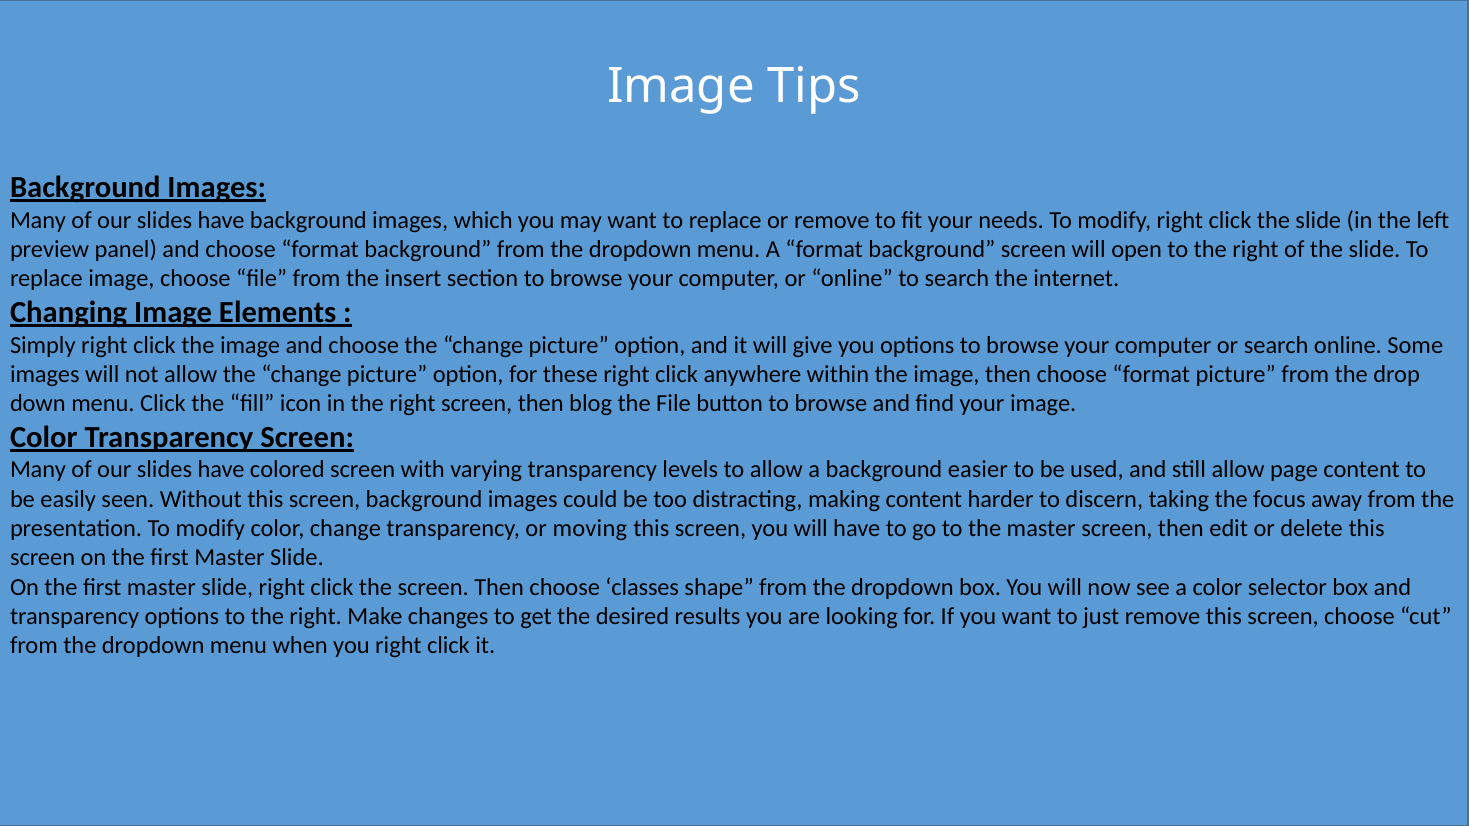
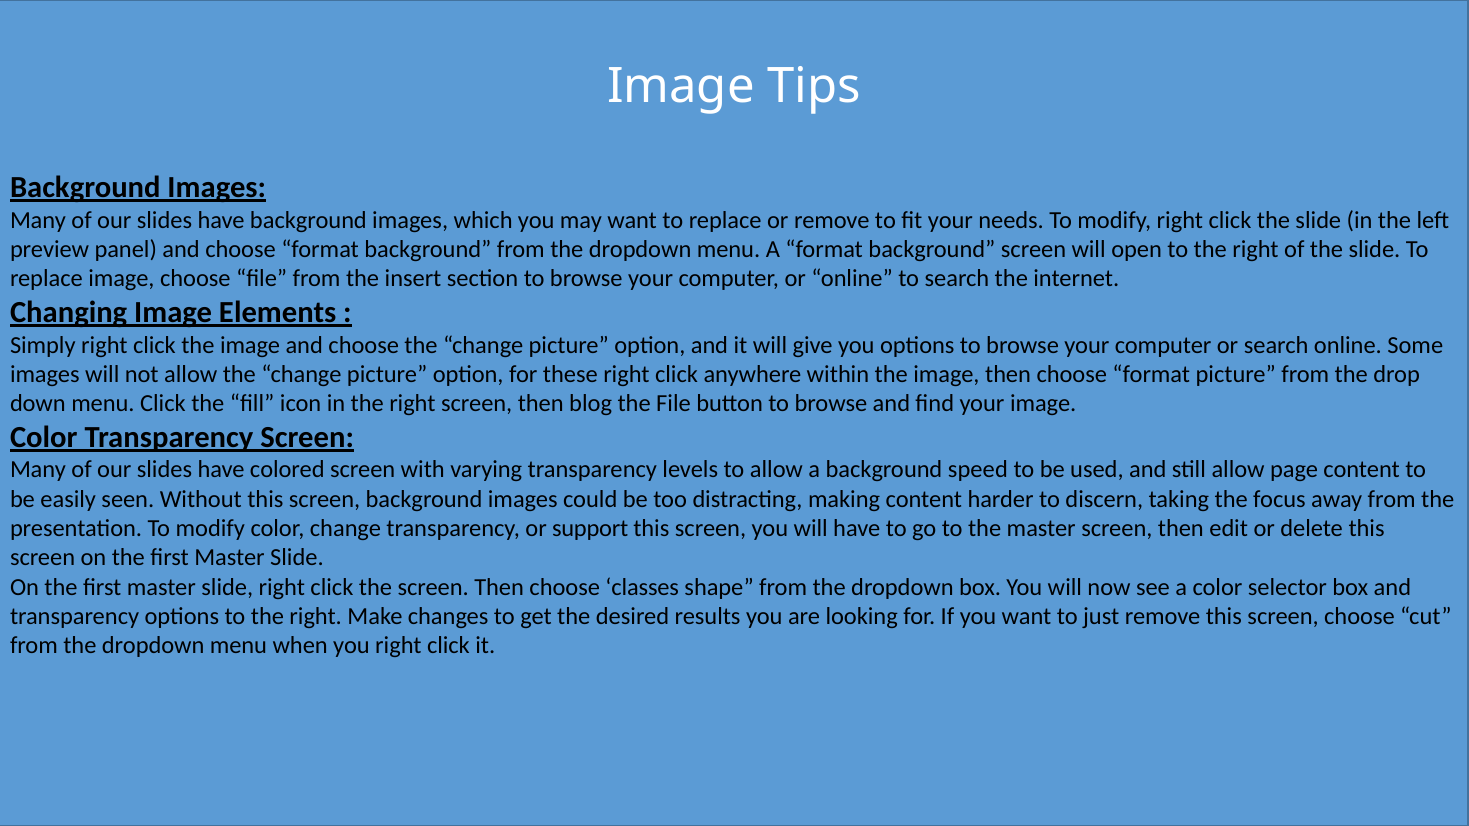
easier: easier -> speed
moving: moving -> support
